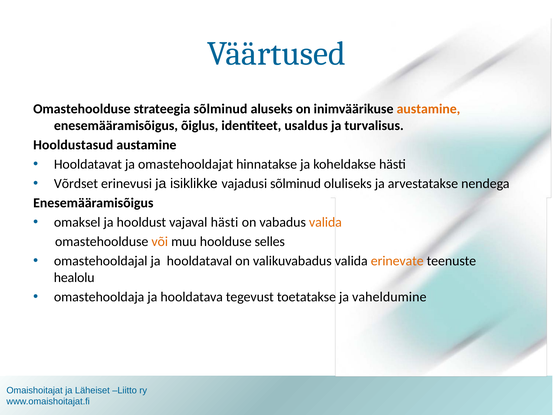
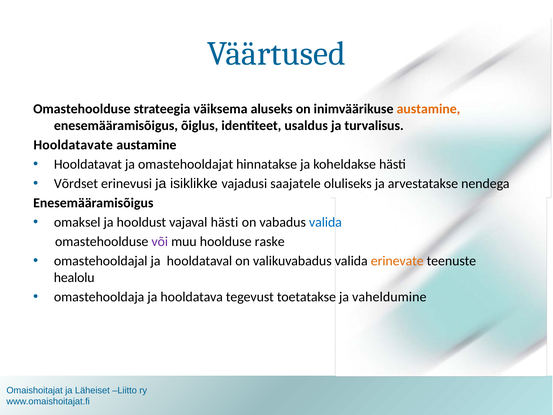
strateegia sõlminud: sõlminud -> väiksema
Hooldustasud: Hooldustasud -> Hooldatavate
vajadusi sõlminud: sõlminud -> saajatele
valida at (325, 222) colour: orange -> blue
või colour: orange -> purple
selles: selles -> raske
